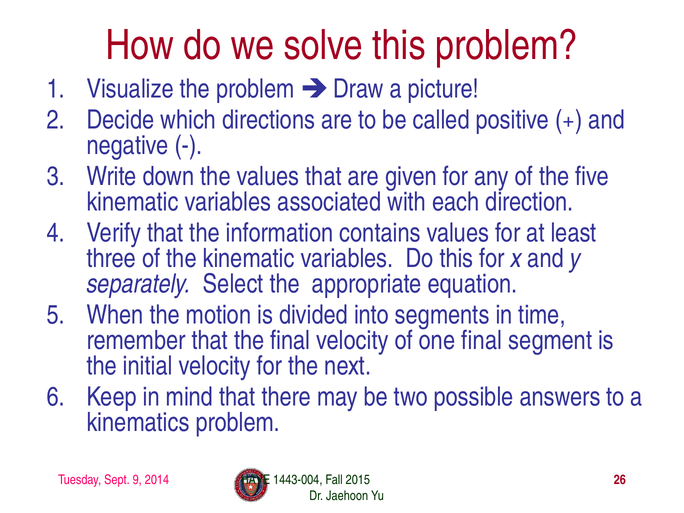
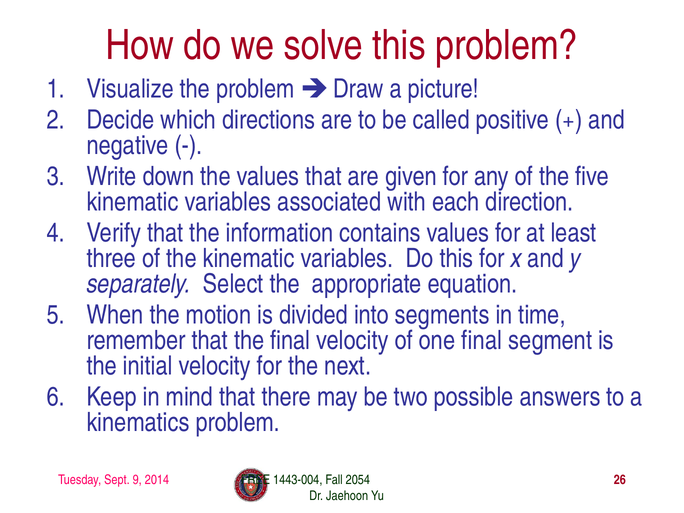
HAVE: HAVE -> FREE
2015: 2015 -> 2054
